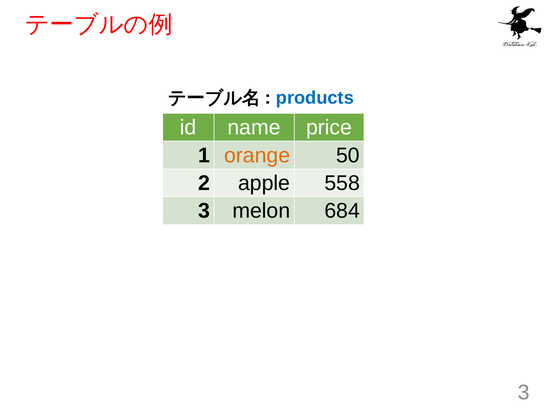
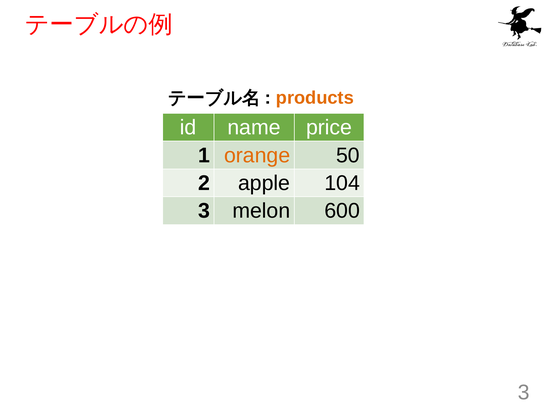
products colour: blue -> orange
558: 558 -> 104
684: 684 -> 600
